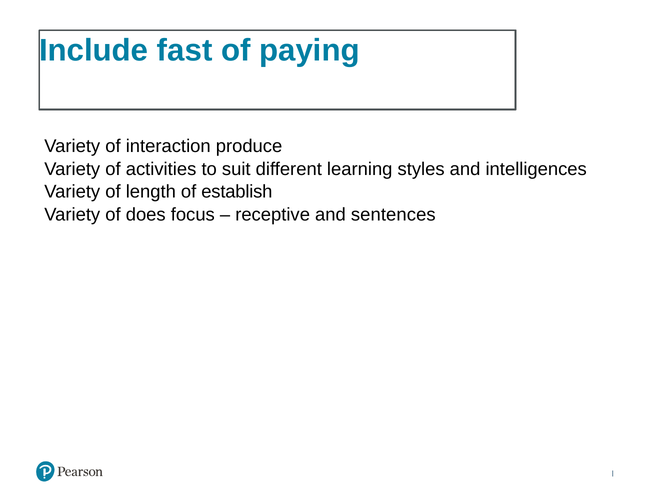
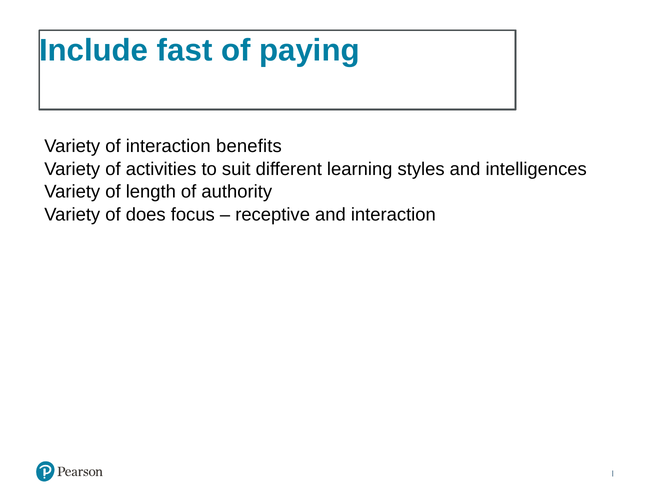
produce: produce -> benefits
establish: establish -> authority
and sentences: sentences -> interaction
